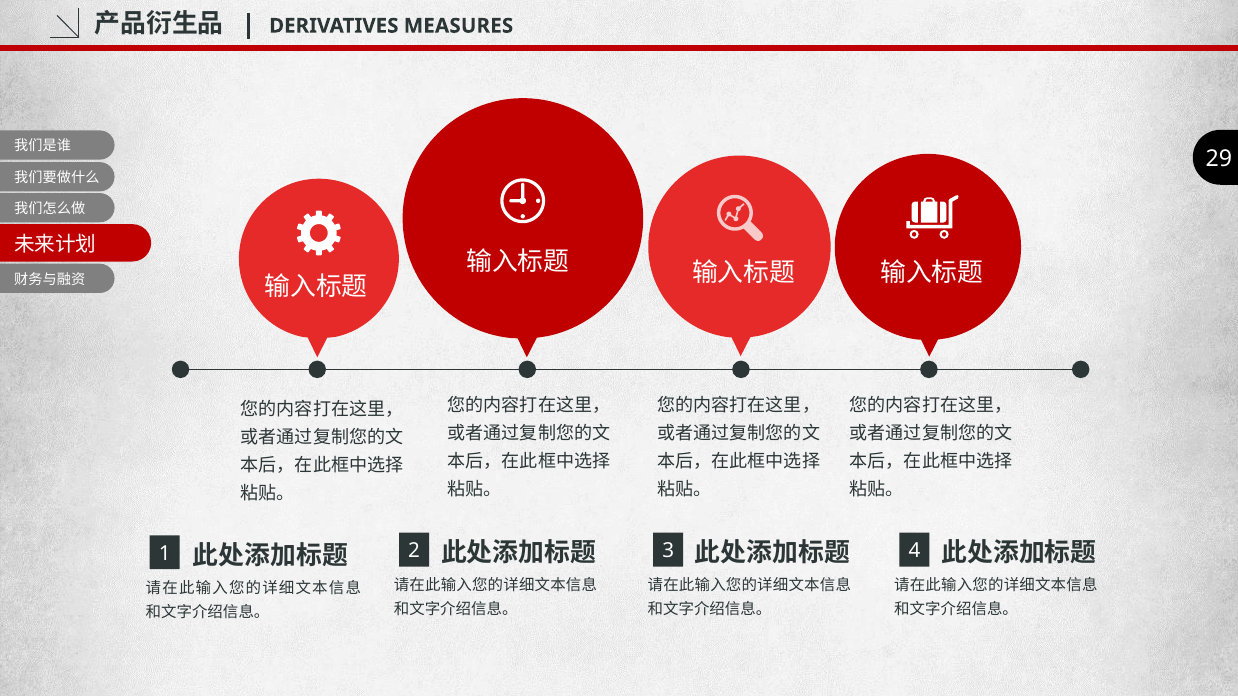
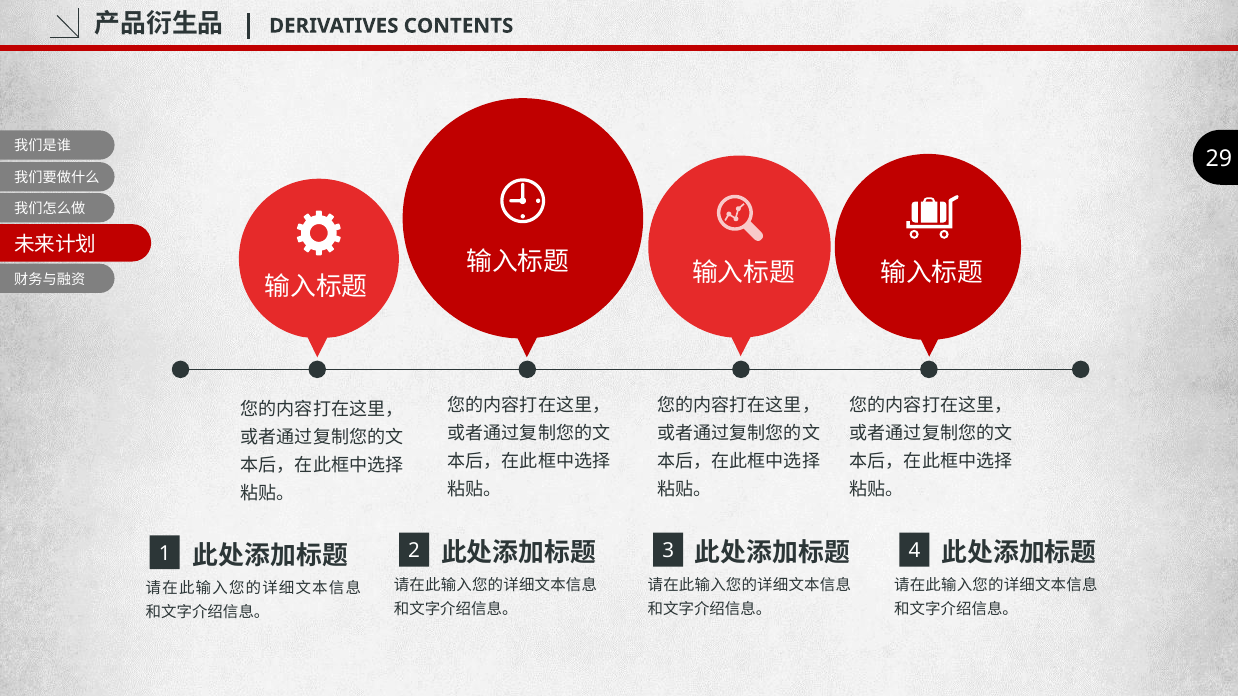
MEASURES: MEASURES -> CONTENTS
